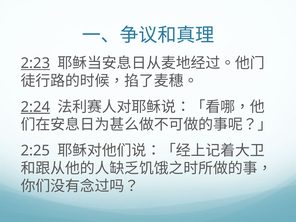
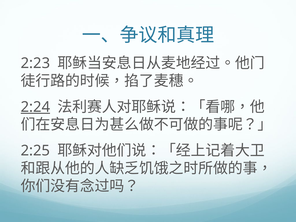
2:23 underline: present -> none
